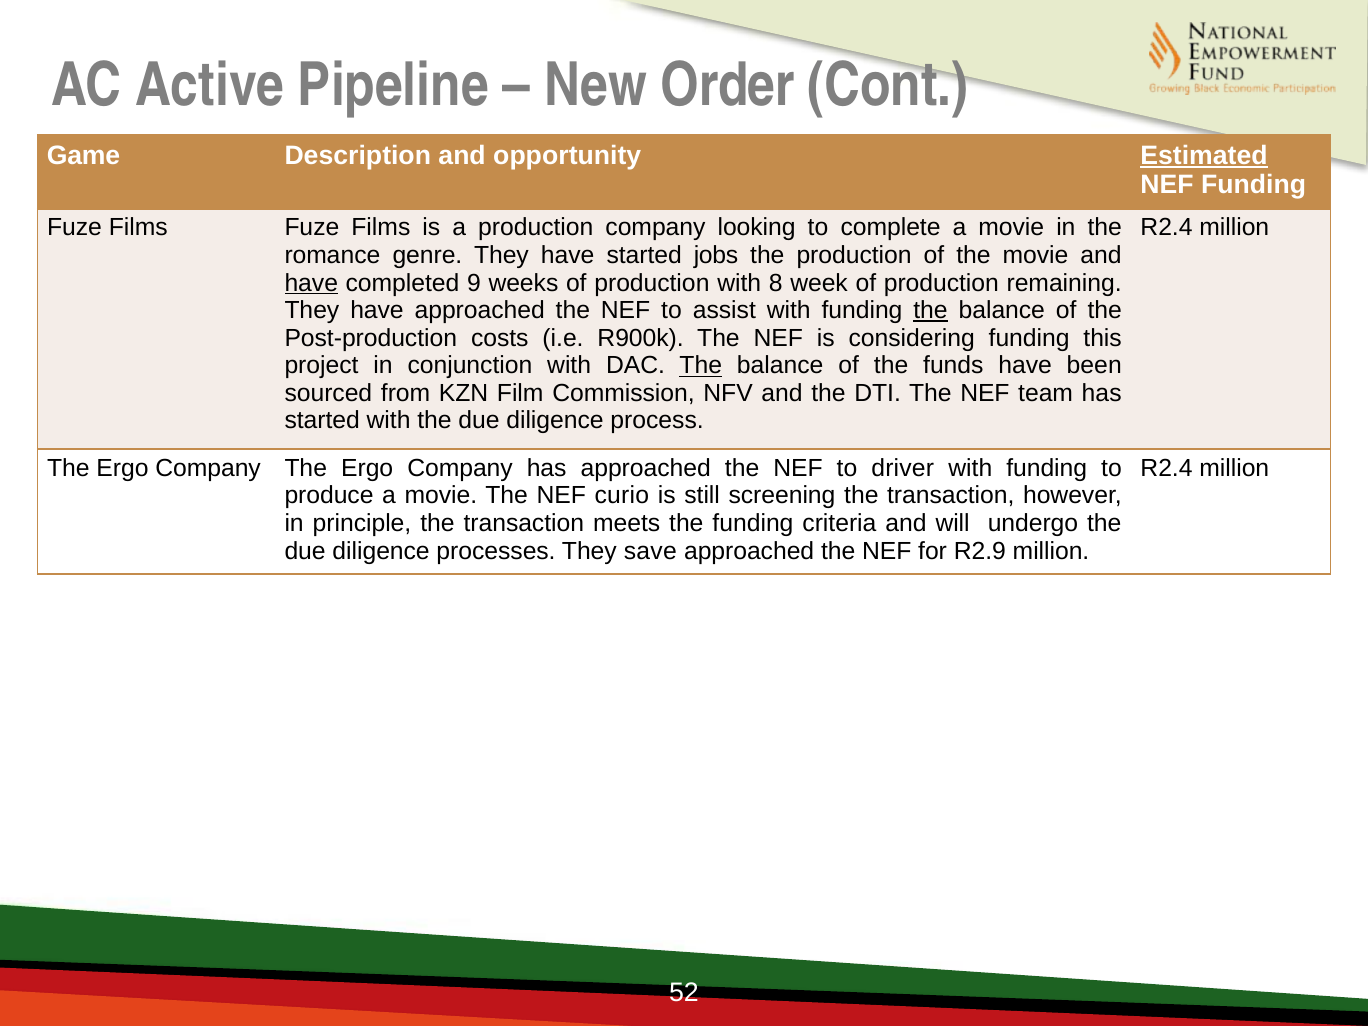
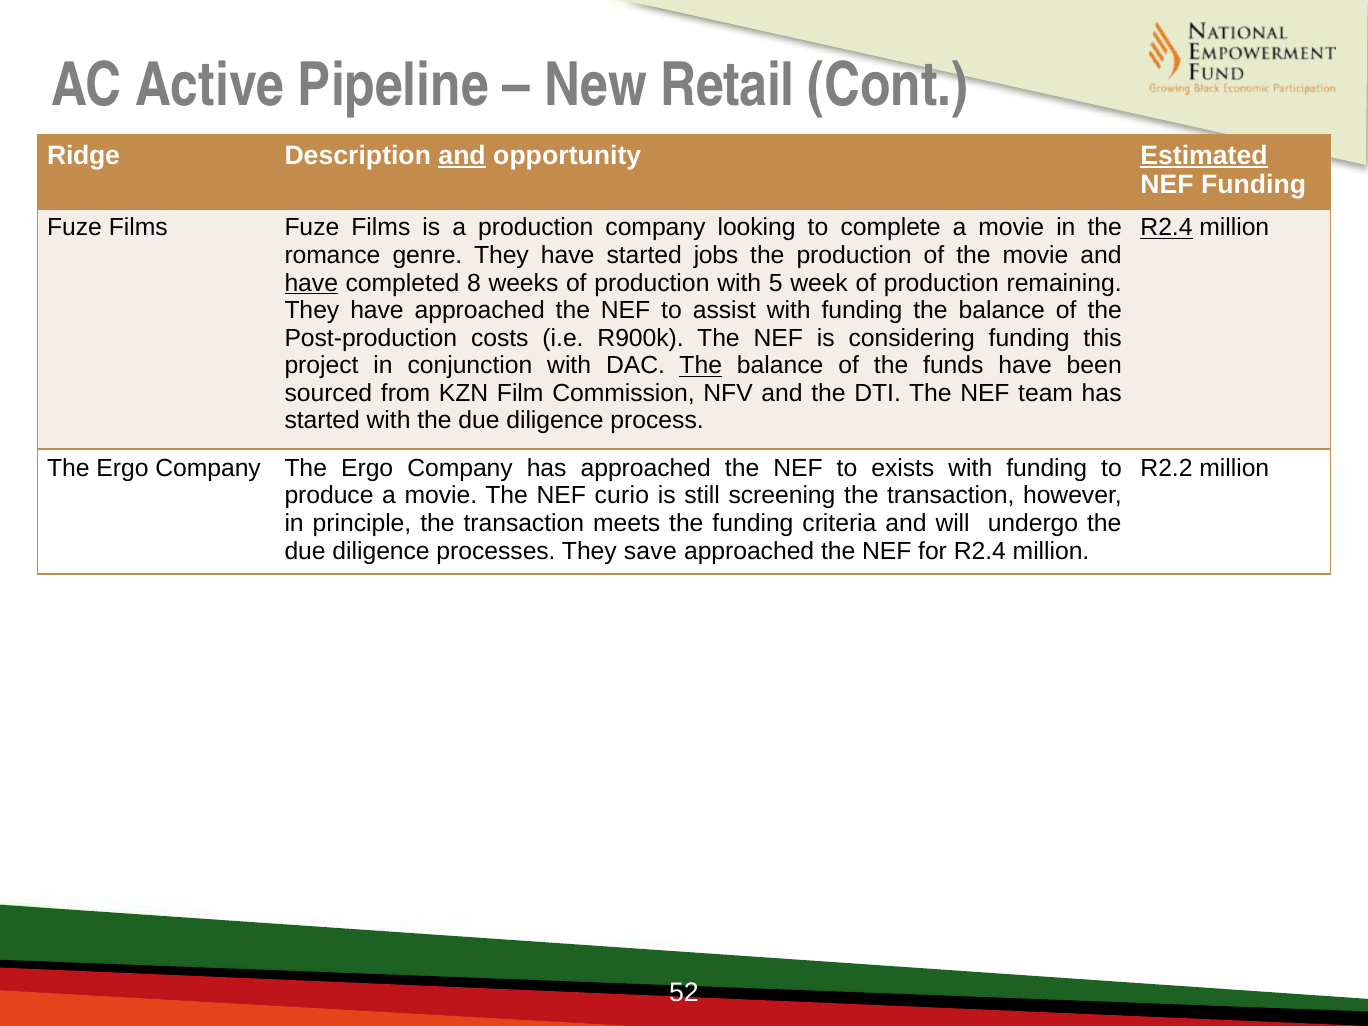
Order: Order -> Retail
Game: Game -> Ridge
and at (462, 155) underline: none -> present
R2.4 at (1166, 228) underline: none -> present
9: 9 -> 8
8: 8 -> 5
the at (931, 311) underline: present -> none
driver: driver -> exists
R2.4 at (1166, 468): R2.4 -> R2.2
for R2.9: R2.9 -> R2.4
